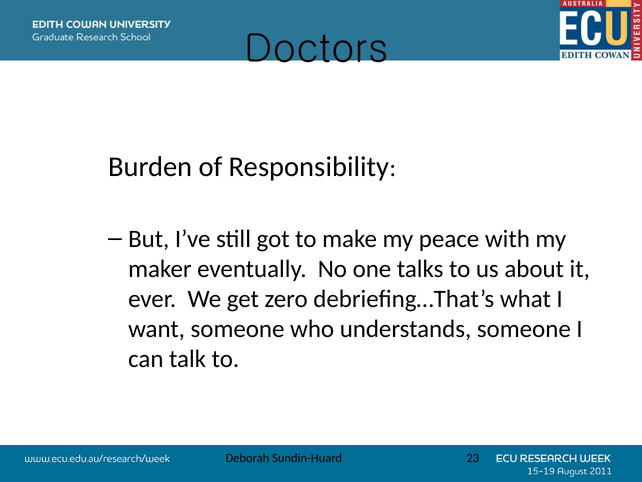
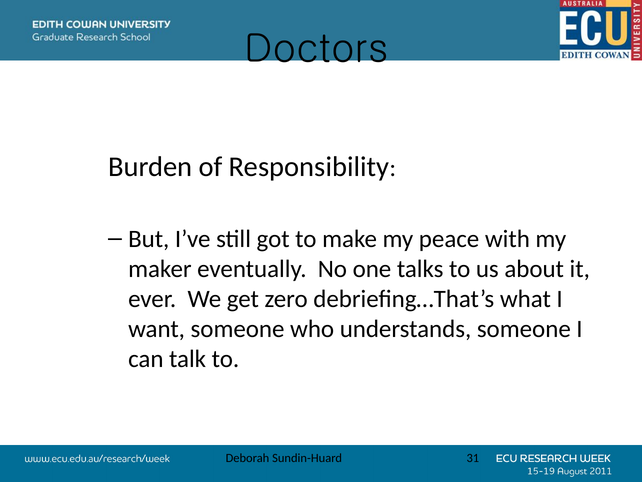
23: 23 -> 31
